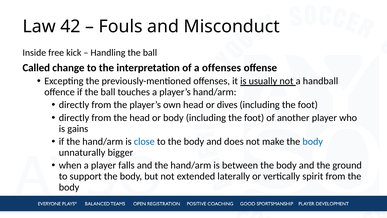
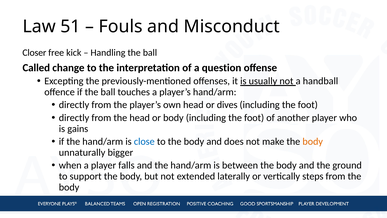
42: 42 -> 51
Inside: Inside -> Closer
a offenses: offenses -> question
body at (313, 141) colour: blue -> orange
spirit: spirit -> steps
